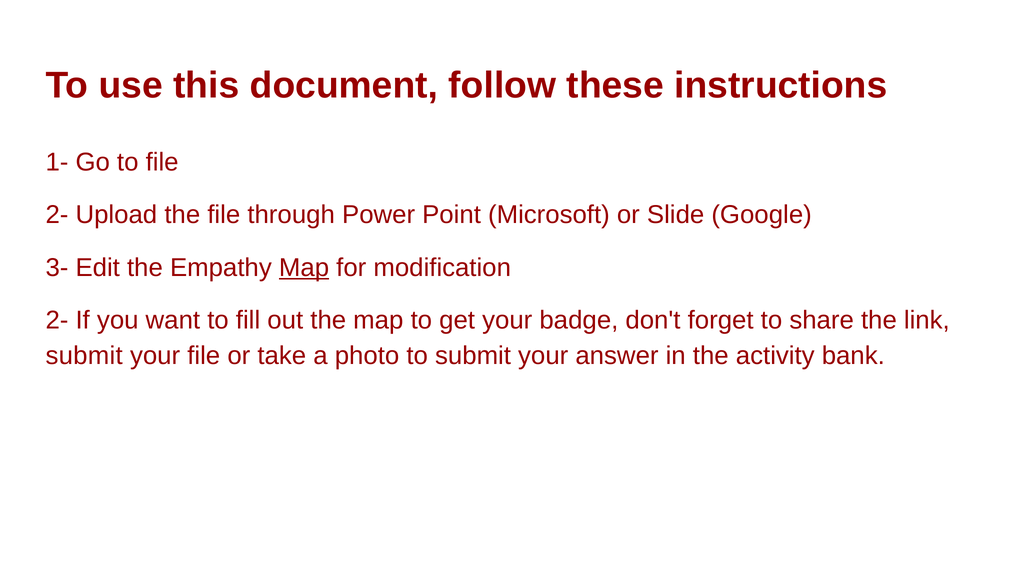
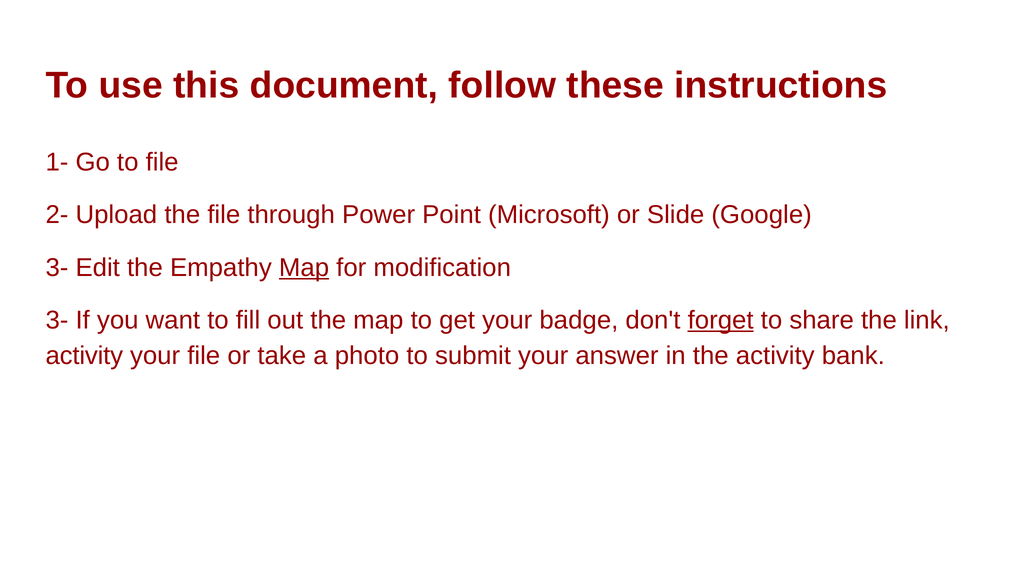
2- at (57, 321): 2- -> 3-
forget underline: none -> present
submit at (84, 356): submit -> activity
